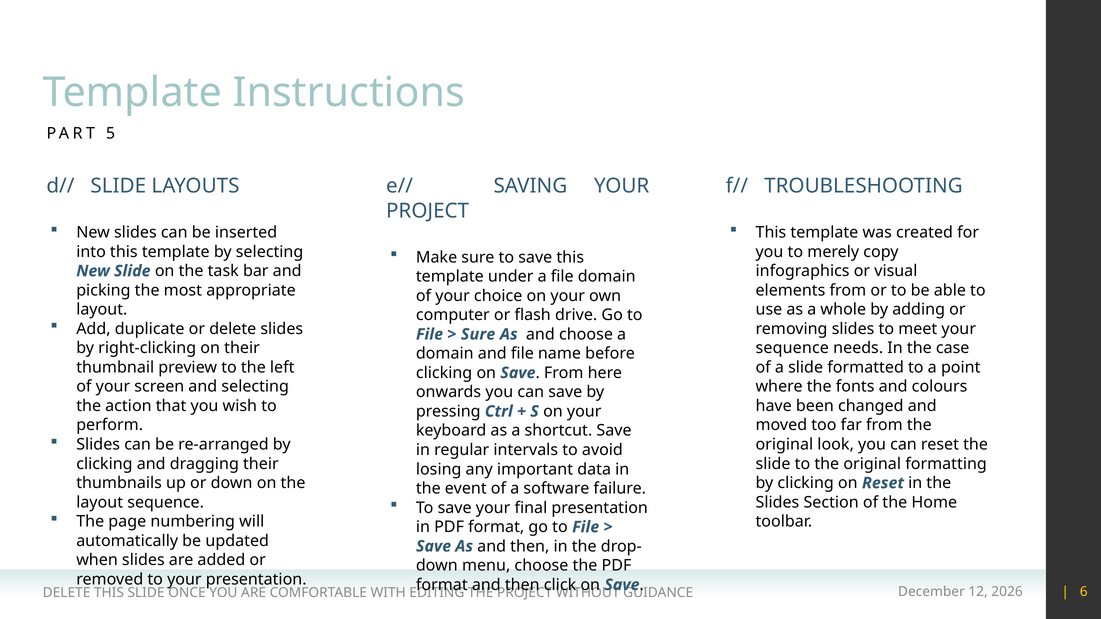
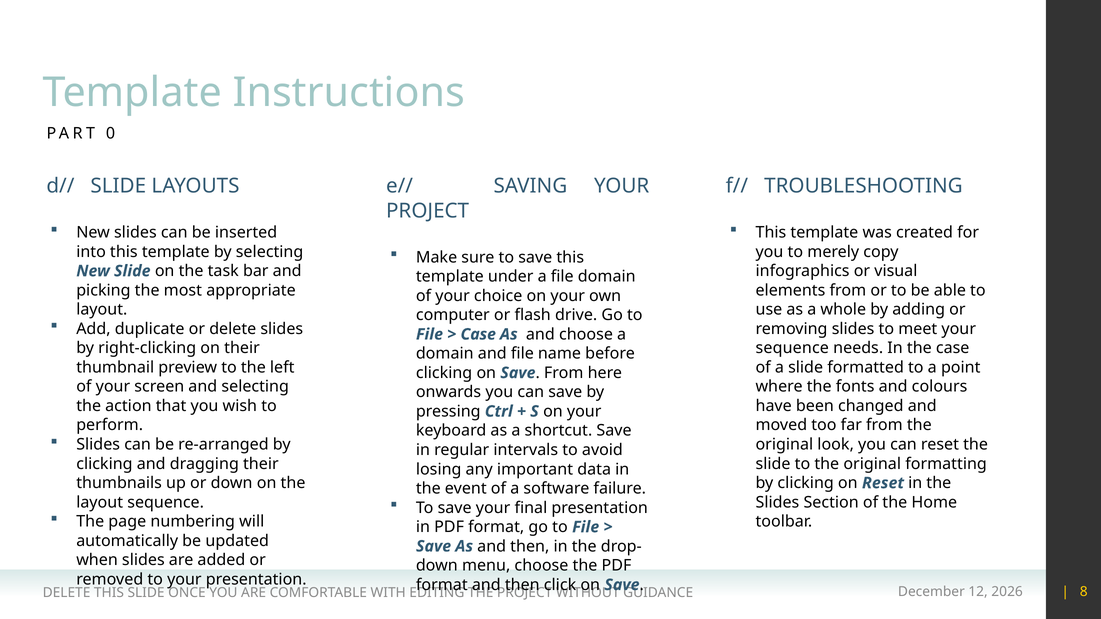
5: 5 -> 0
Sure at (478, 334): Sure -> Case
6: 6 -> 8
